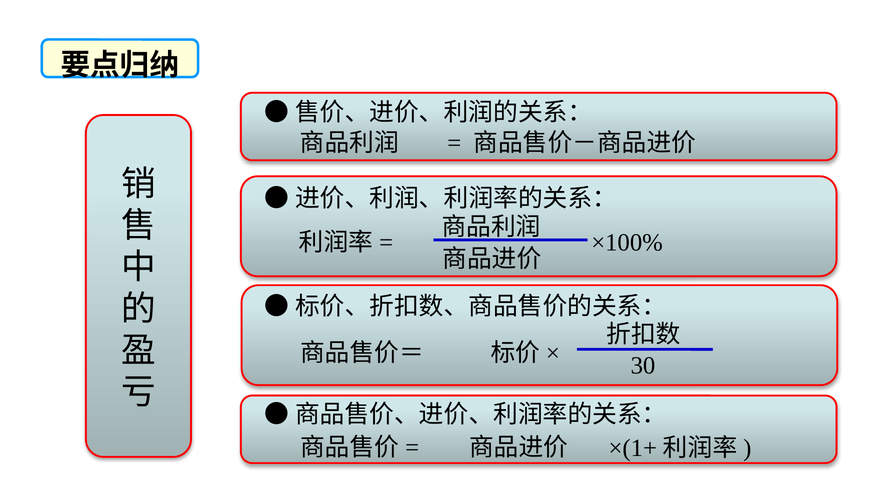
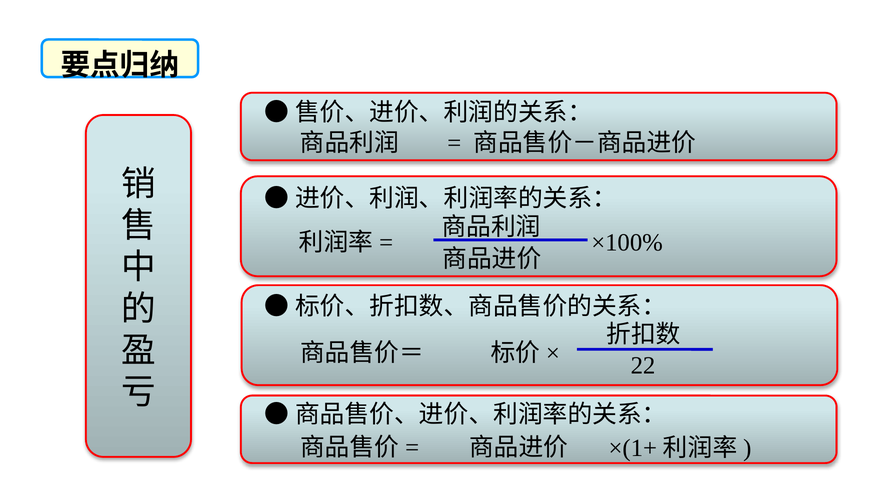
30: 30 -> 22
